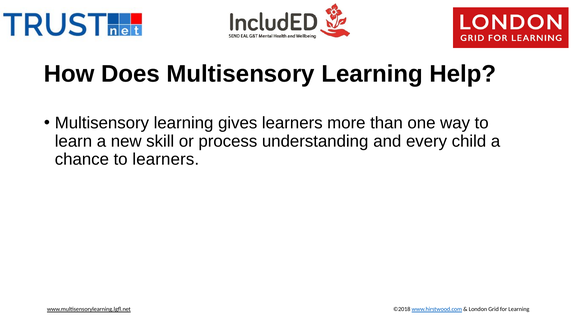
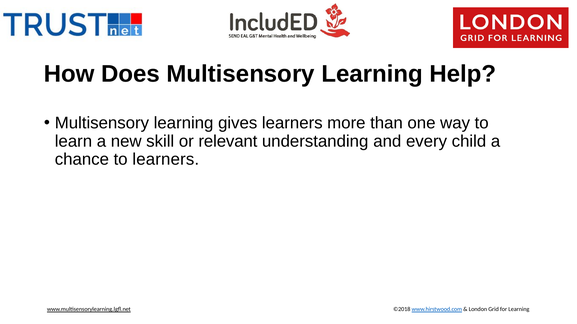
process: process -> relevant
